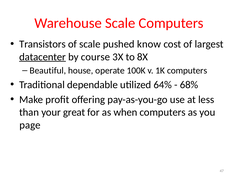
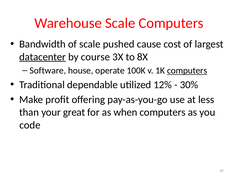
Transistors: Transistors -> Bandwidth
know: know -> cause
Beautiful: Beautiful -> Software
computers at (187, 70) underline: none -> present
64%: 64% -> 12%
68%: 68% -> 30%
page: page -> code
